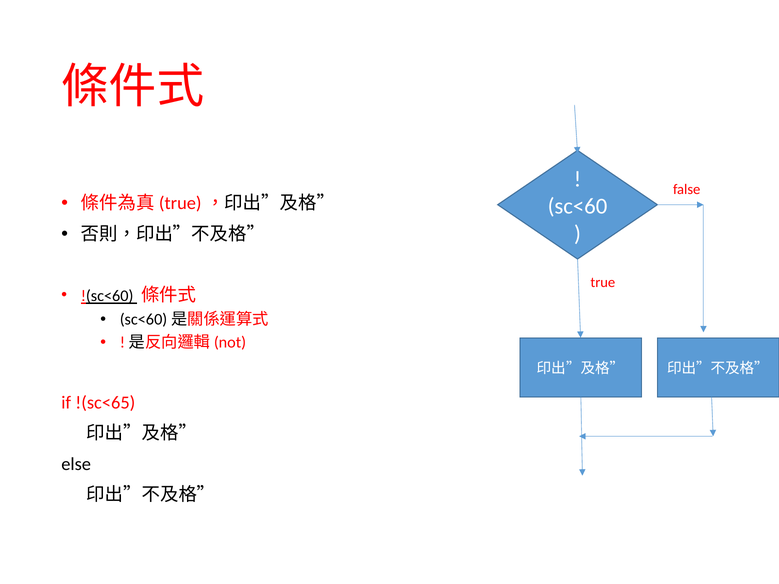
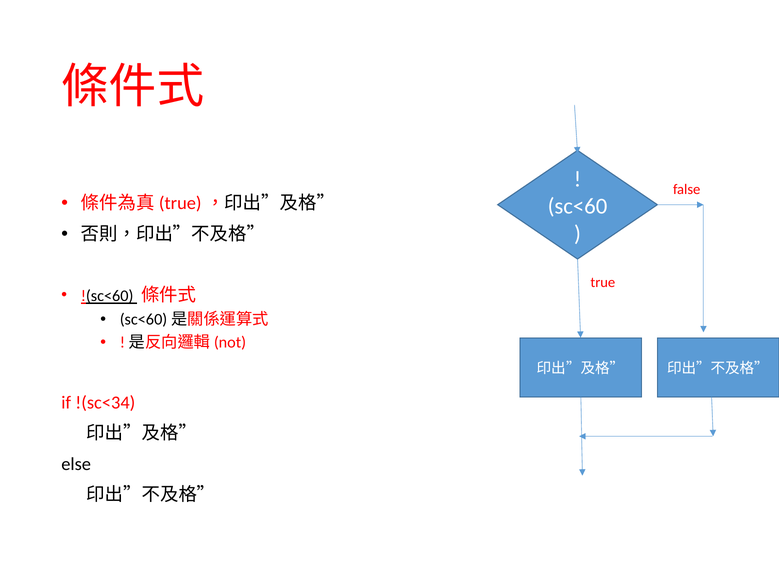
!(sc<65: !(sc<65 -> !(sc<34
